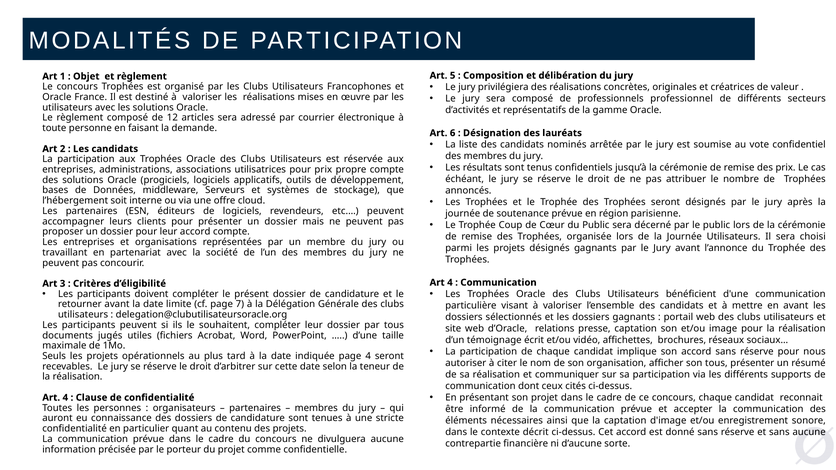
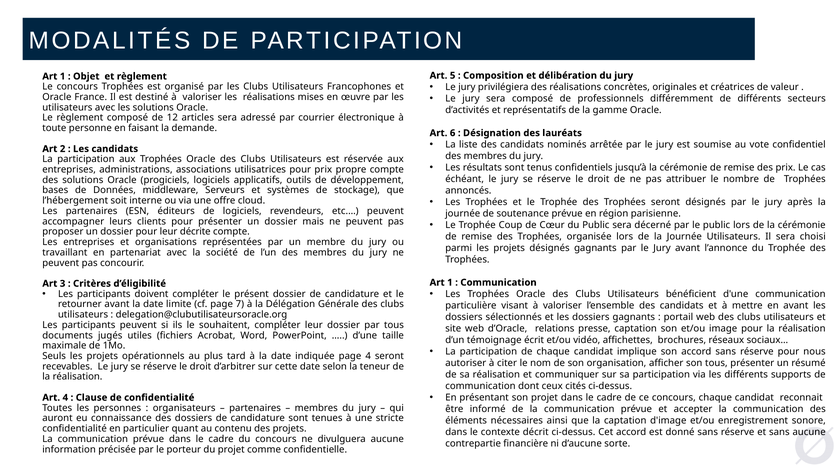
professionnel: professionnel -> différemment
leur accord: accord -> décrite
4 at (450, 283): 4 -> 1
